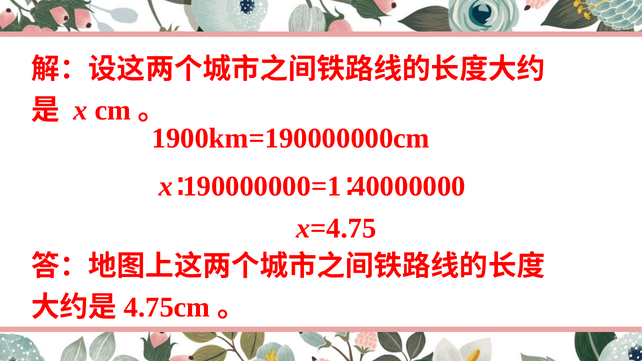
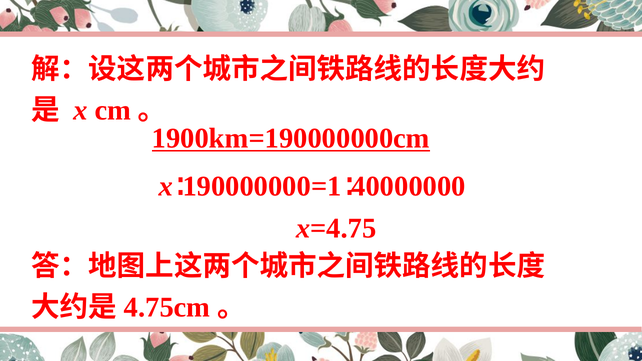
1900km=190000000cm underline: none -> present
